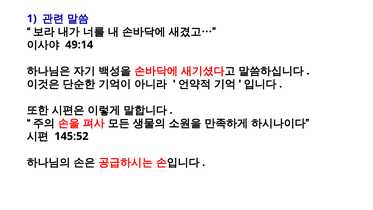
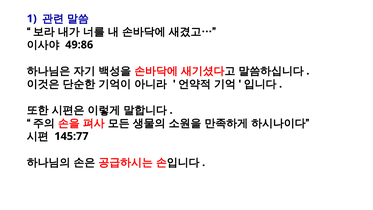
49:14: 49:14 -> 49:86
145:52: 145:52 -> 145:77
